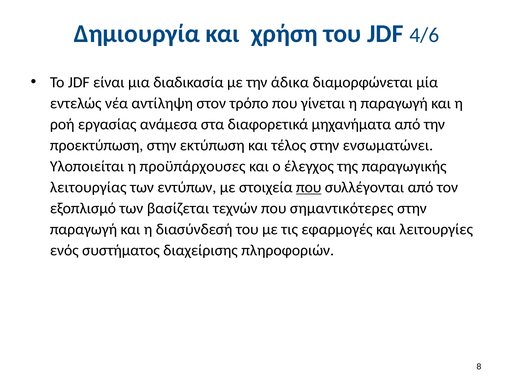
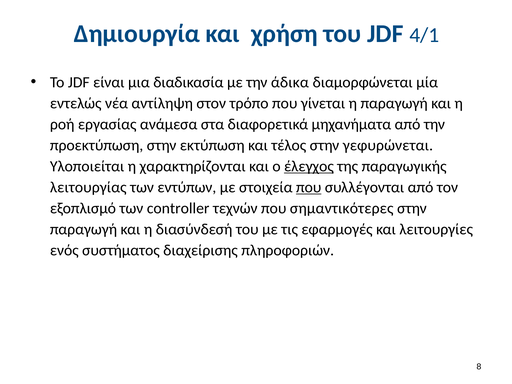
4/6: 4/6 -> 4/1
ενσωματώνει: ενσωματώνει -> γεφυρώνεται
προϋπάρχουσες: προϋπάρχουσες -> χαρακτηρίζονται
έλεγχος underline: none -> present
βασίζεται: βασίζεται -> controller
